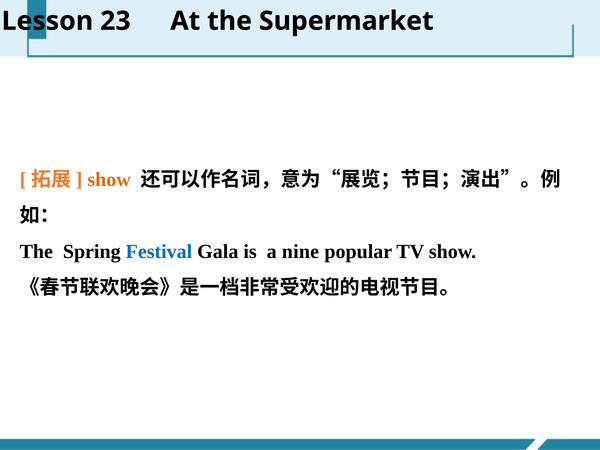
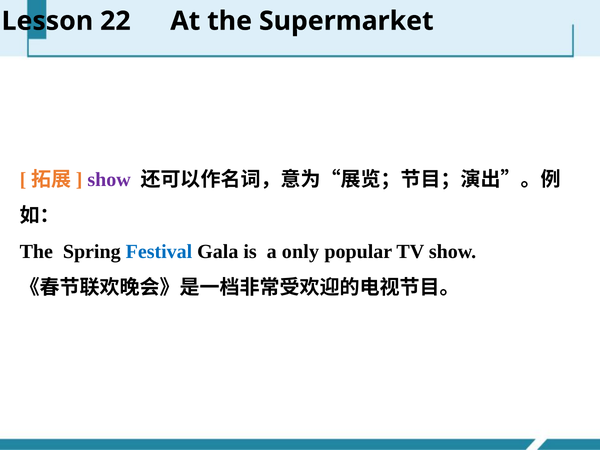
23: 23 -> 22
show at (109, 180) colour: orange -> purple
nine: nine -> only
